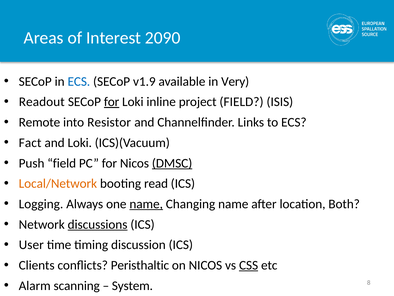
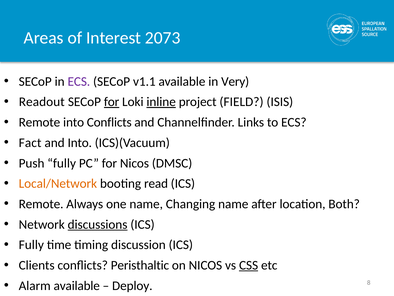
2090: 2090 -> 2073
ECS at (79, 81) colour: blue -> purple
v1.9: v1.9 -> v1.1
inline underline: none -> present
into Resistor: Resistor -> Conflicts
and Loki: Loki -> Into
Push field: field -> fully
DMSC underline: present -> none
Logging at (41, 204): Logging -> Remote
name at (146, 204) underline: present -> none
User at (31, 244): User -> Fully
Alarm scanning: scanning -> available
System: System -> Deploy
